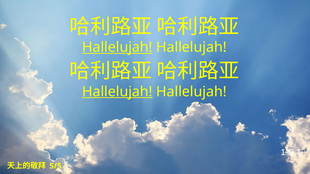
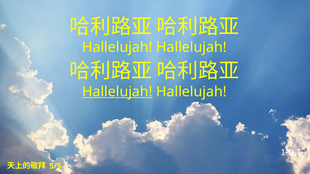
Hallelujah at (117, 47) underline: present -> none
